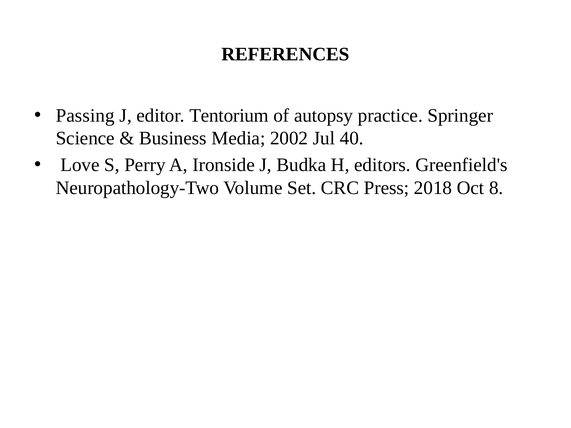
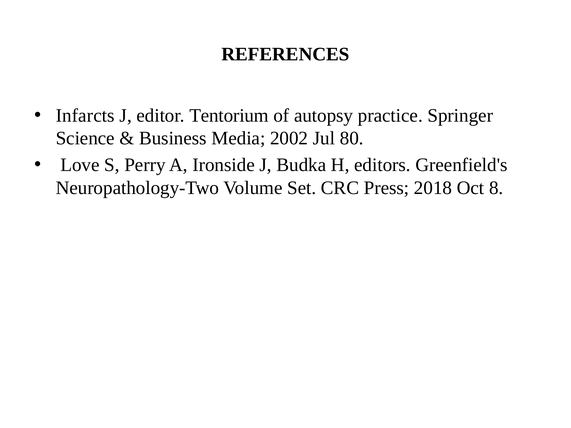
Passing: Passing -> Infarcts
40: 40 -> 80
